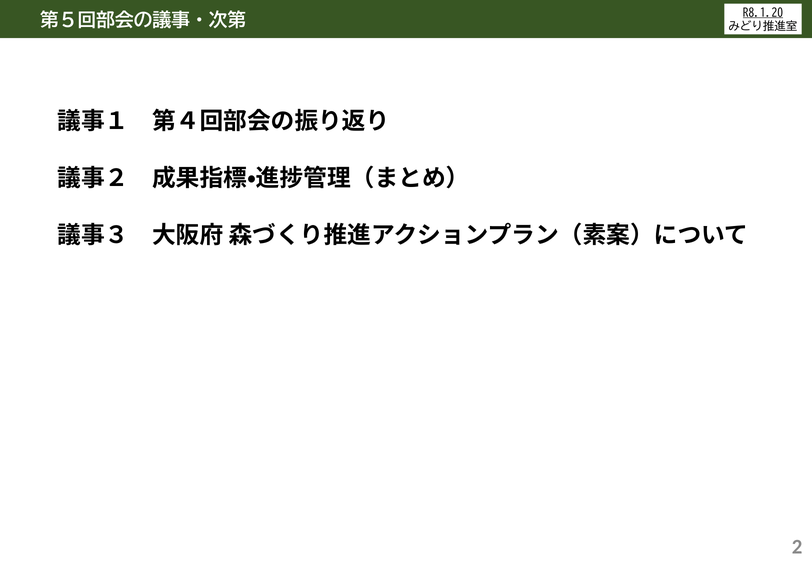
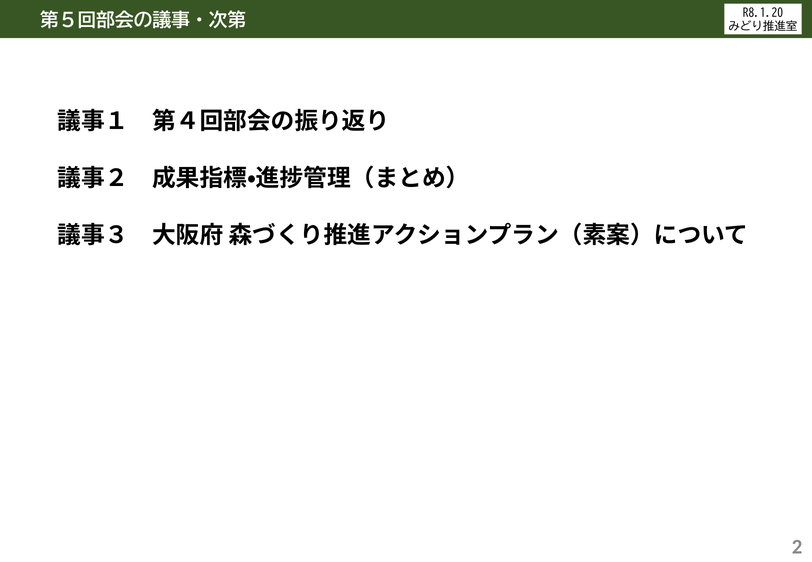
R8.1.20 underline: present -> none
